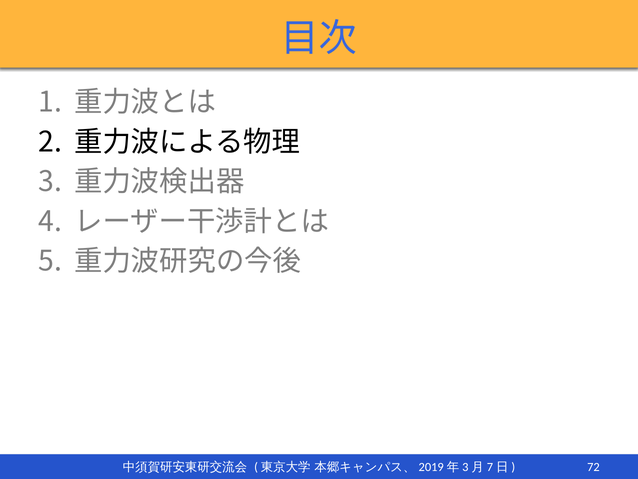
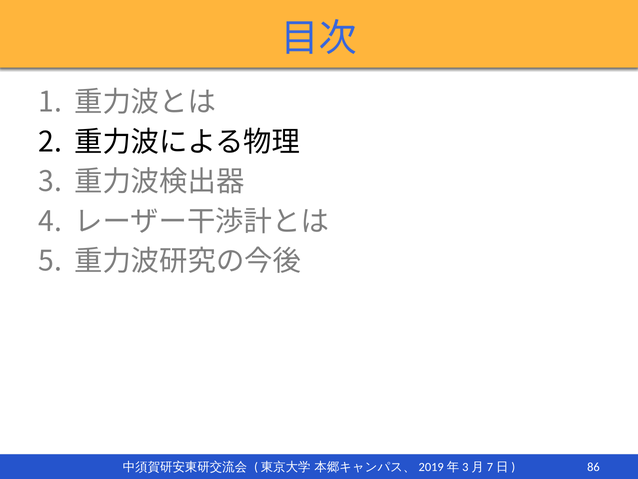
72: 72 -> 86
